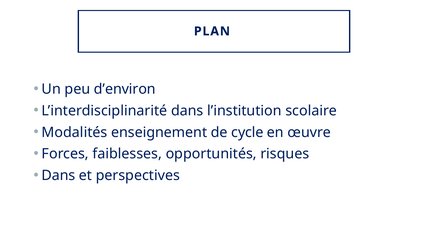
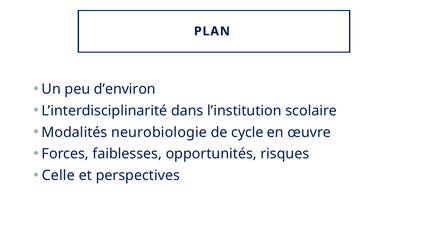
enseignement: enseignement -> neurobiologie
Dans at (58, 175): Dans -> Celle
